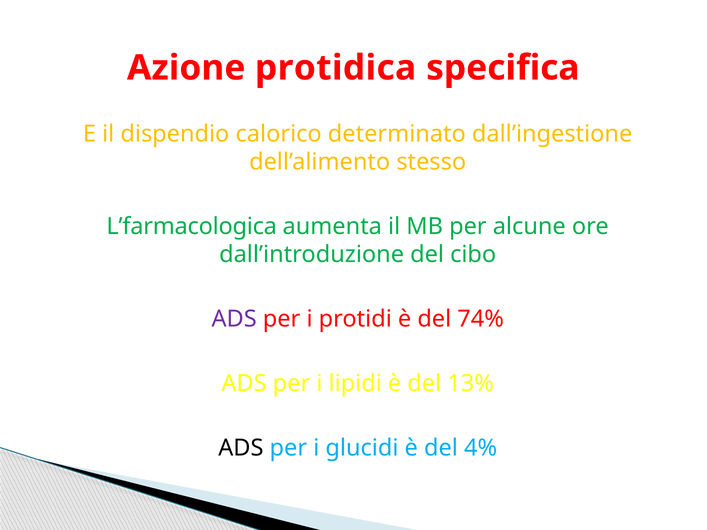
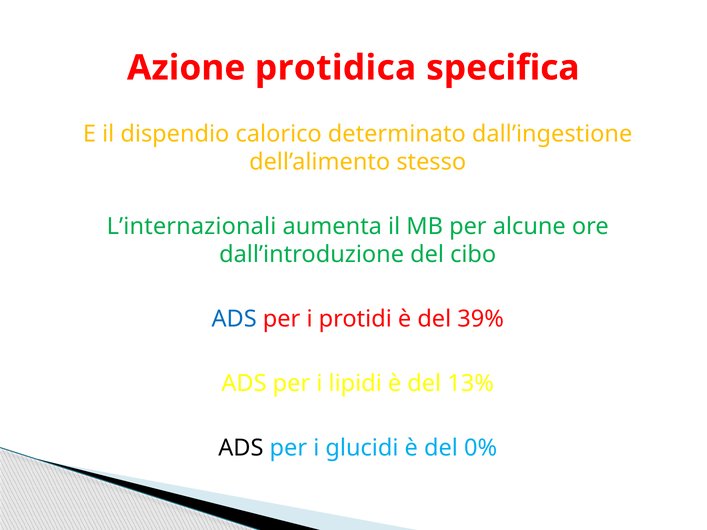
L’farmacologica: L’farmacologica -> L’internazionali
ADS at (234, 319) colour: purple -> blue
74%: 74% -> 39%
4%: 4% -> 0%
